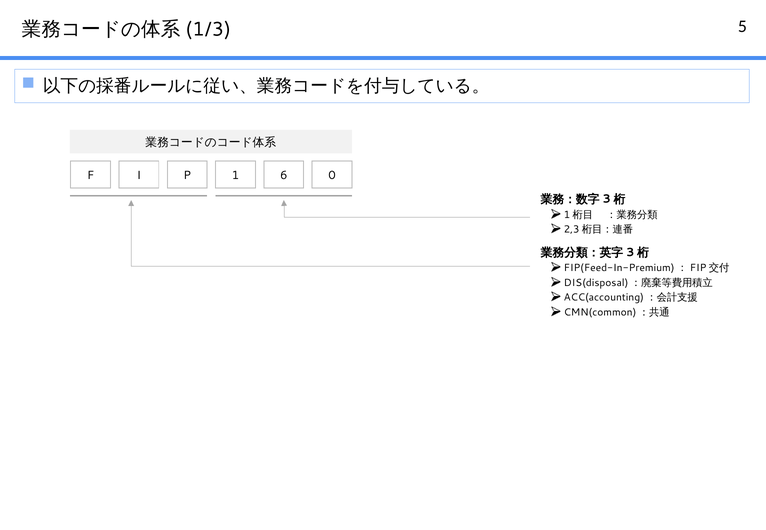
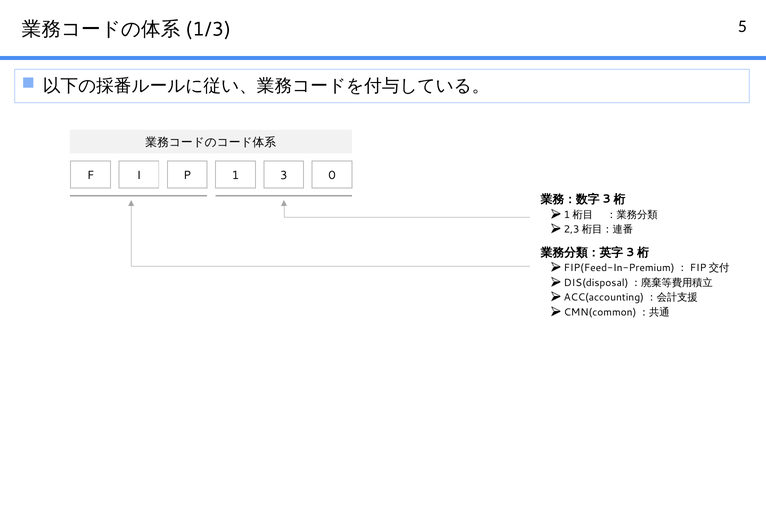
6: 6 -> 3
